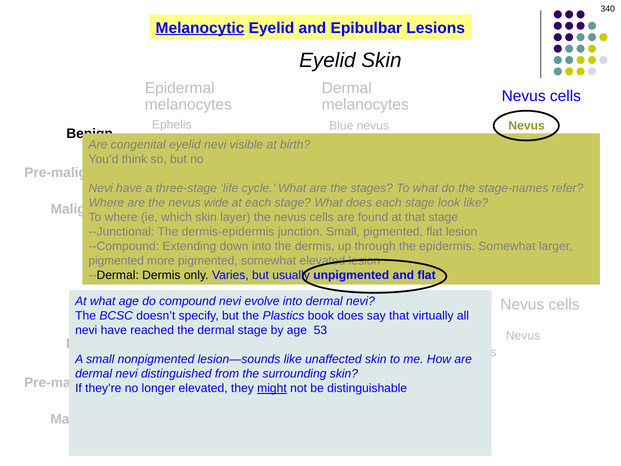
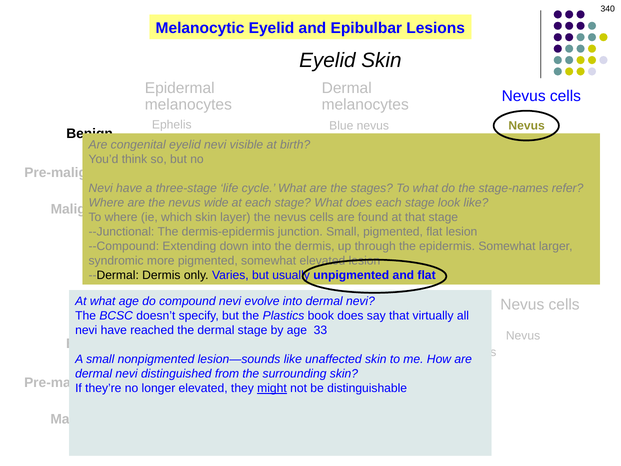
Melanocytic underline: present -> none
pigmented at (116, 260): pigmented -> syndromic
53: 53 -> 33
